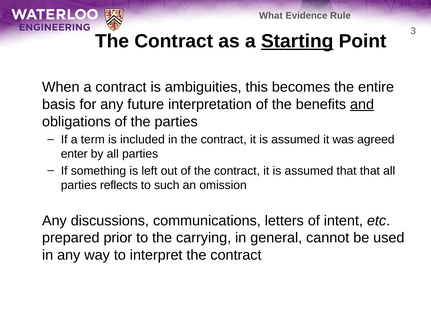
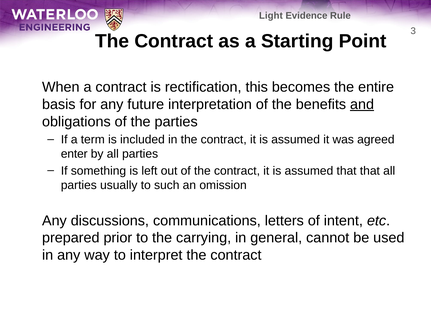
What: What -> Light
Starting underline: present -> none
ambiguities: ambiguities -> rectification
reflects: reflects -> usually
